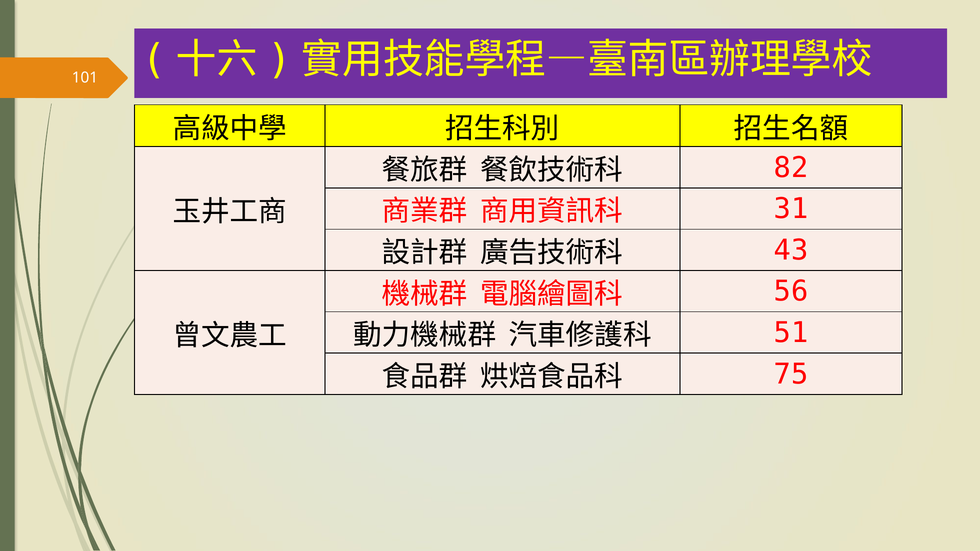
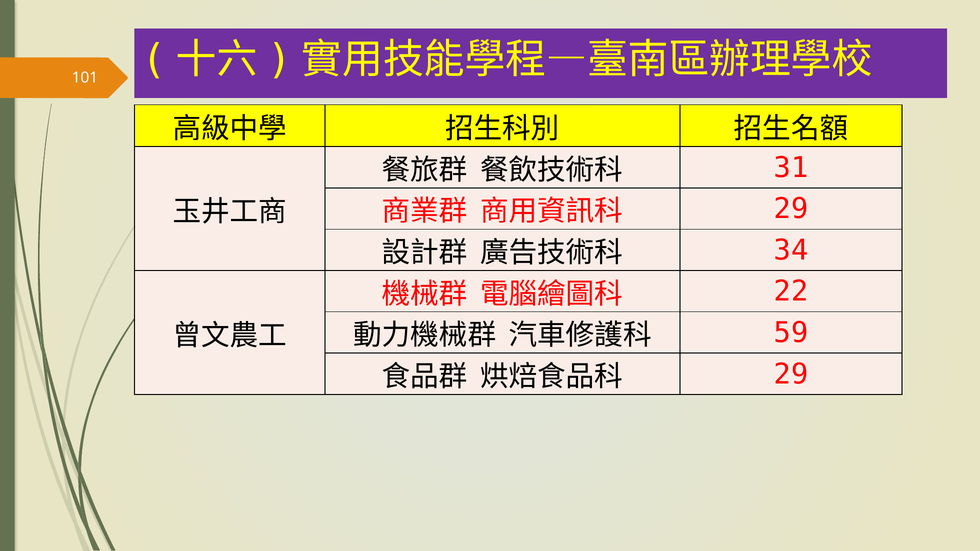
82: 82 -> 31
31 at (791, 209): 31 -> 29
43: 43 -> 34
56: 56 -> 22
51: 51 -> 59
75 at (791, 374): 75 -> 29
